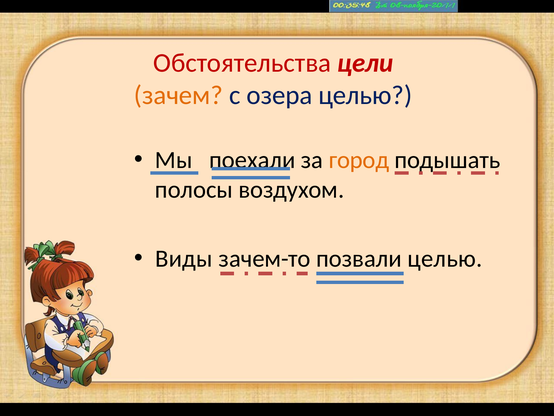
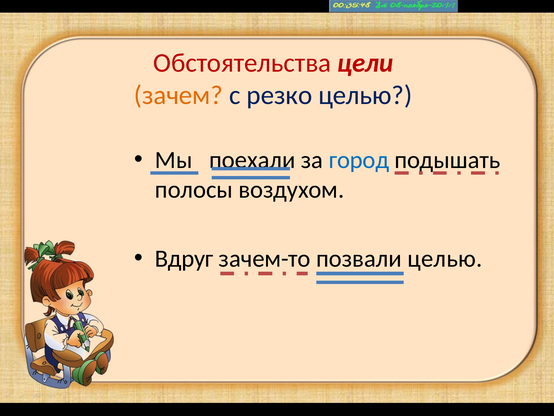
озера: озера -> резко
город colour: orange -> blue
Виды: Виды -> Вдруг
